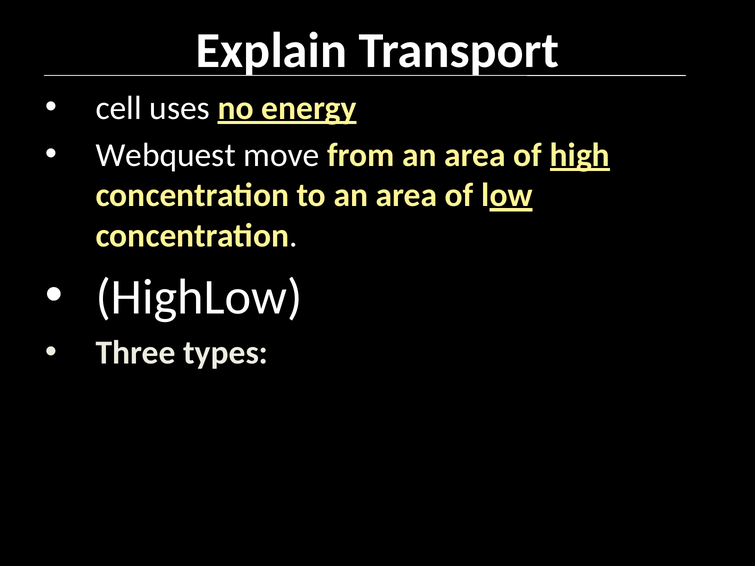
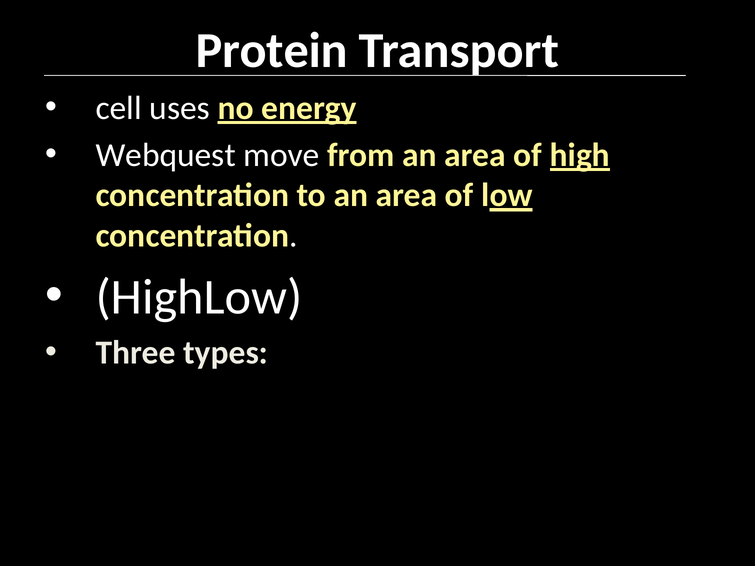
Explain: Explain -> Protein
